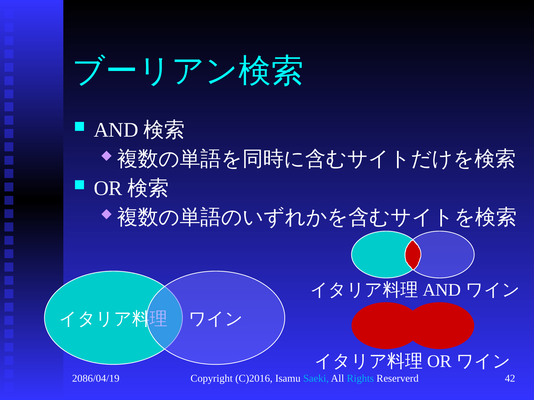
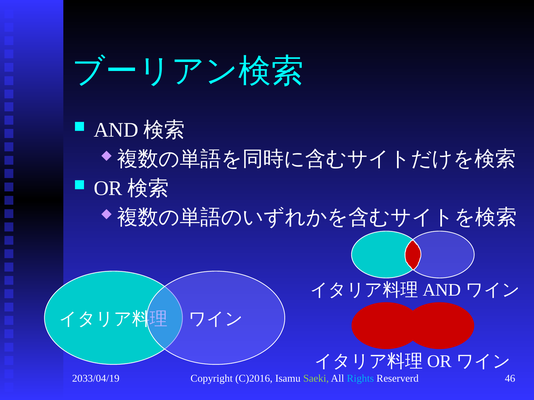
2086/04/19: 2086/04/19 -> 2033/04/19
Saeki colour: light blue -> light green
42: 42 -> 46
